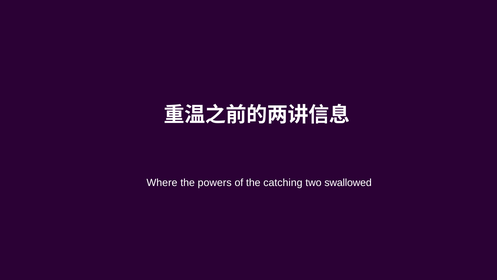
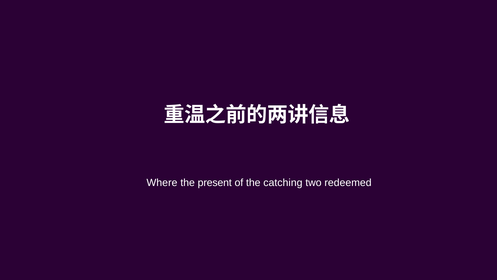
powers: powers -> present
swallowed: swallowed -> redeemed
